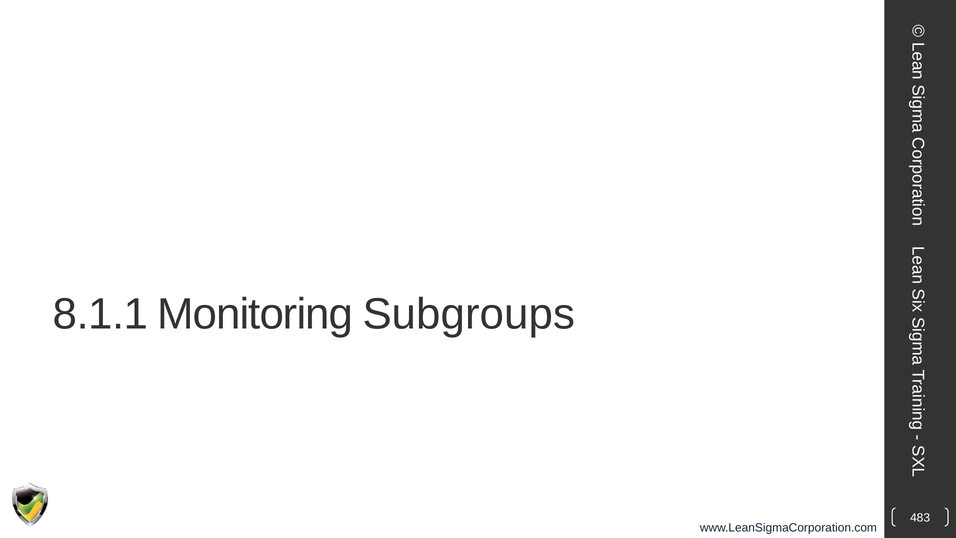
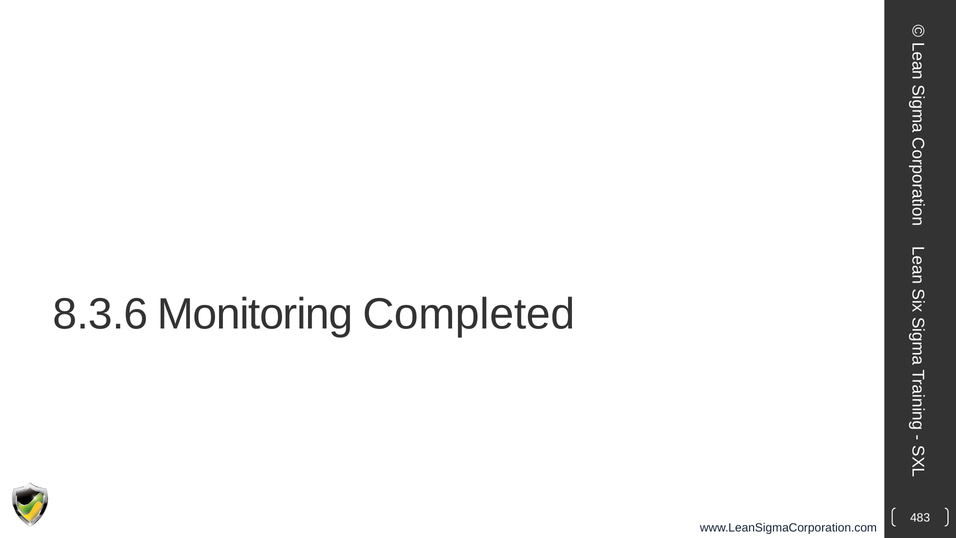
8.1.1: 8.1.1 -> 8.3.6
Subgroups: Subgroups -> Completed
